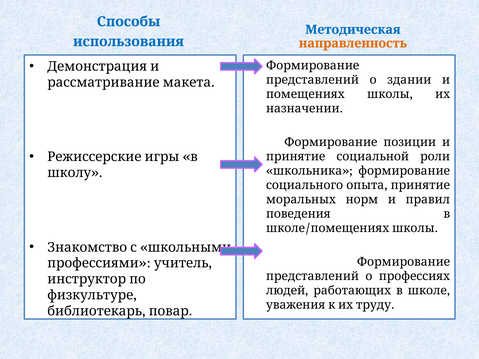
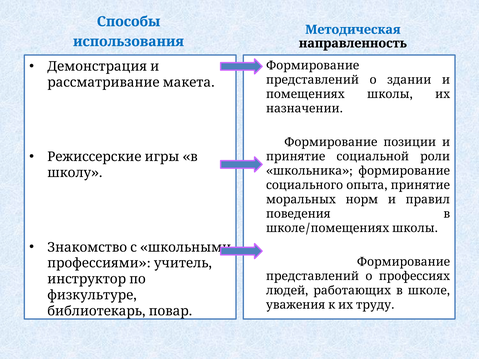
направленность colour: orange -> black
